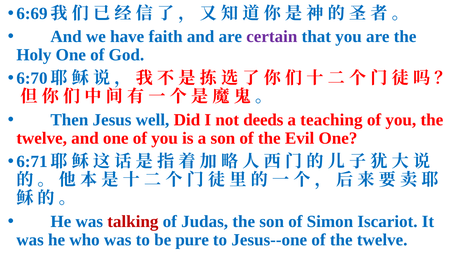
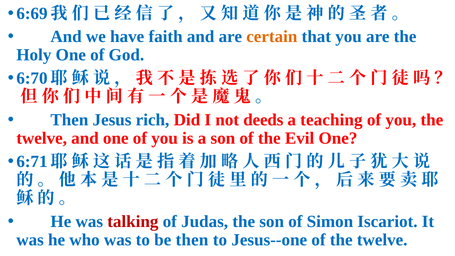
certain colour: purple -> orange
well: well -> rich
be pure: pure -> then
